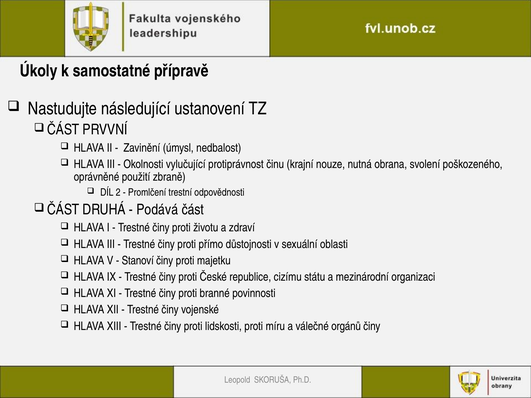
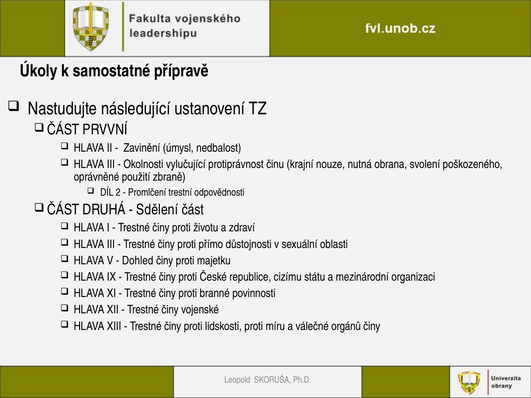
Podává: Podává -> Sdělení
Stanoví: Stanoví -> Dohled
